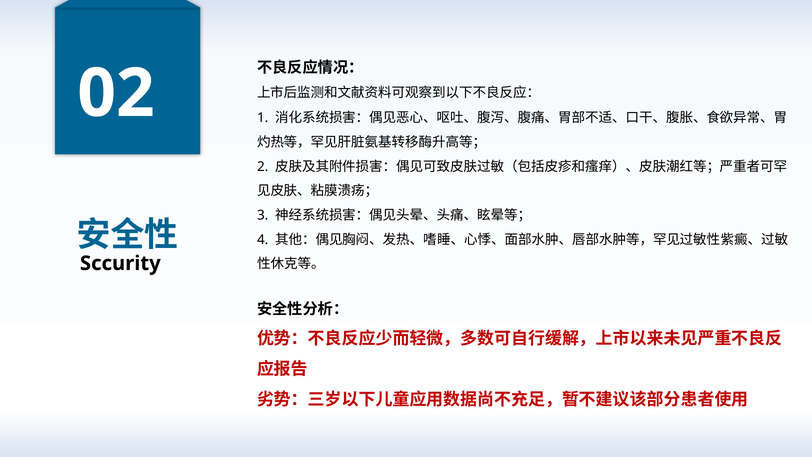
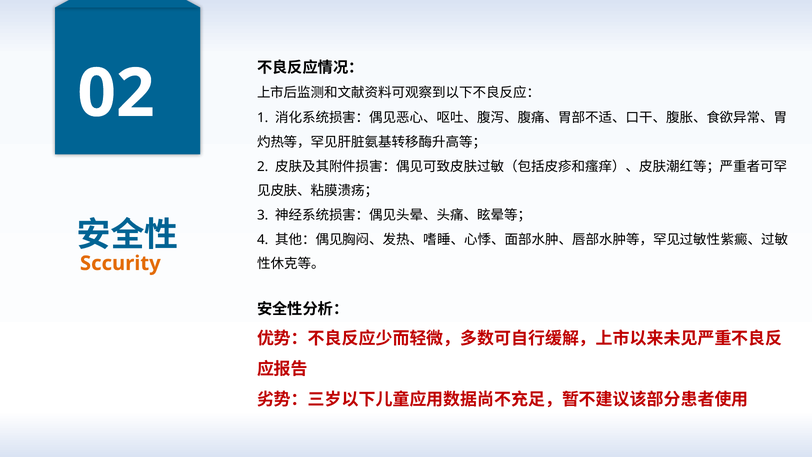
Sccurity colour: black -> orange
